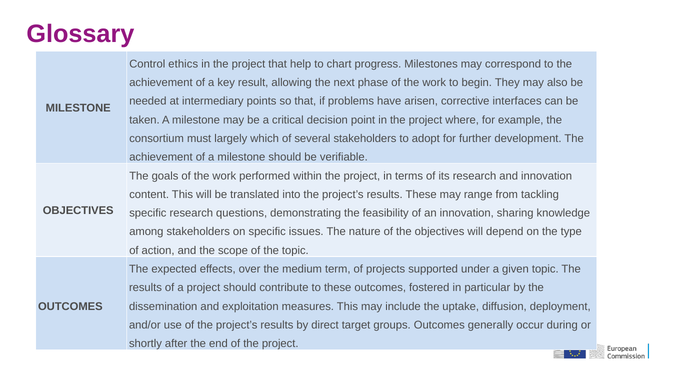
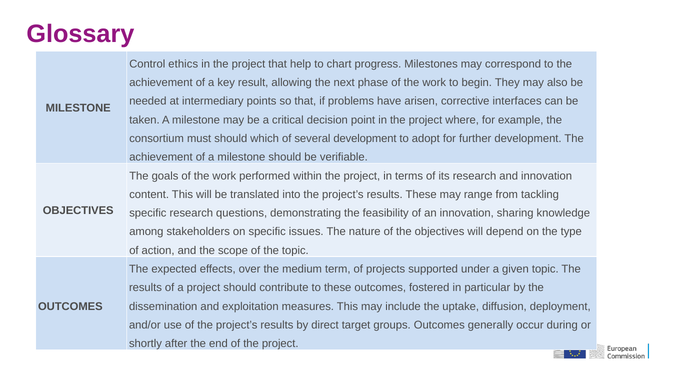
must largely: largely -> should
several stakeholders: stakeholders -> development
